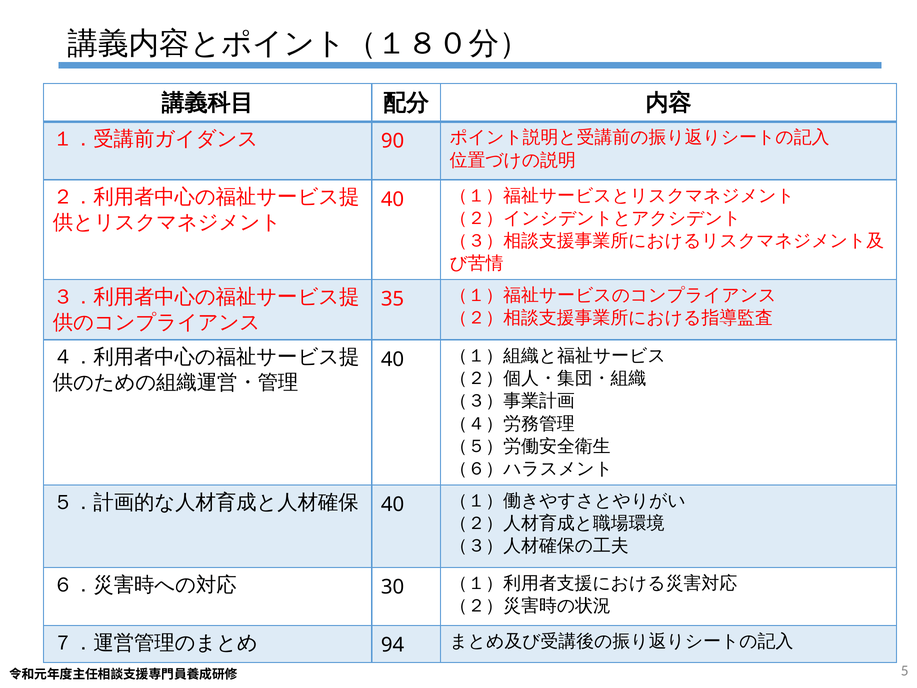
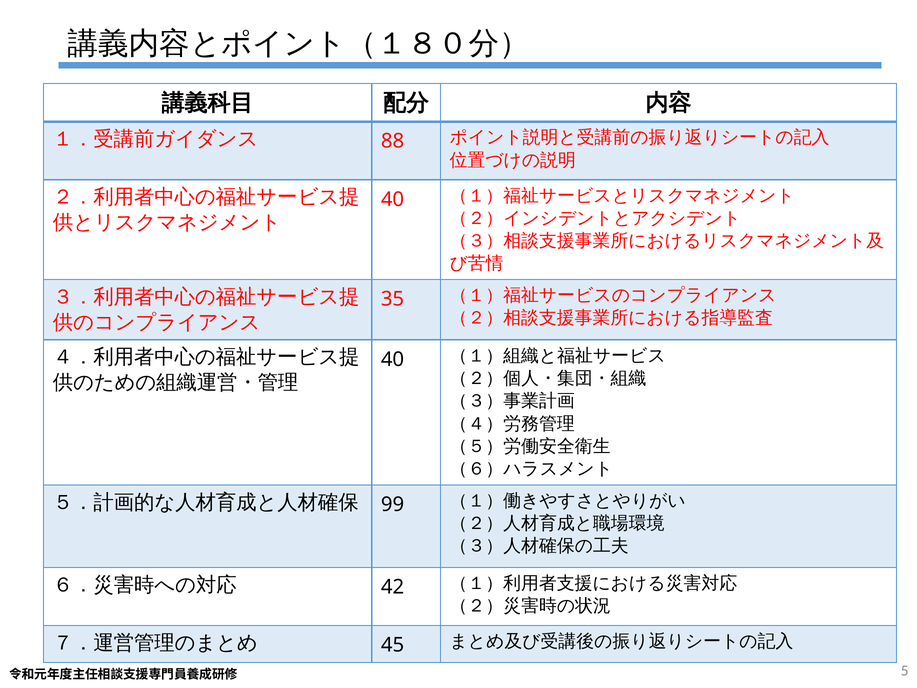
90: 90 -> 88
40 at (393, 504): 40 -> 99
30: 30 -> 42
94: 94 -> 45
